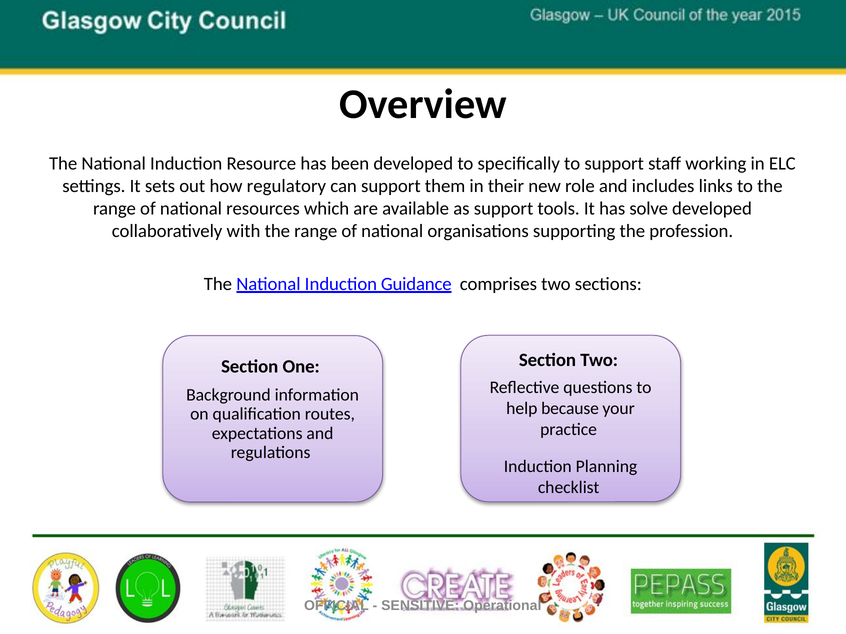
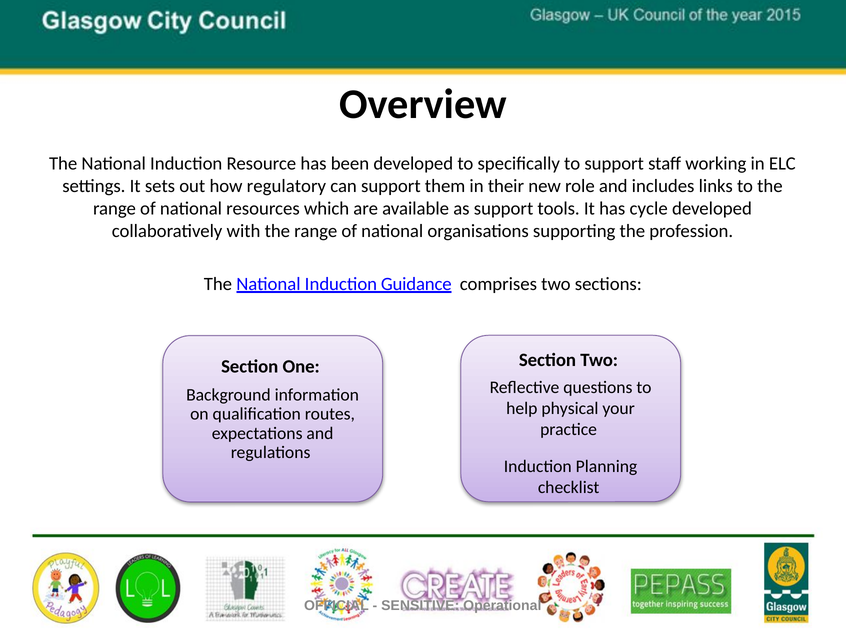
solve: solve -> cycle
because: because -> physical
